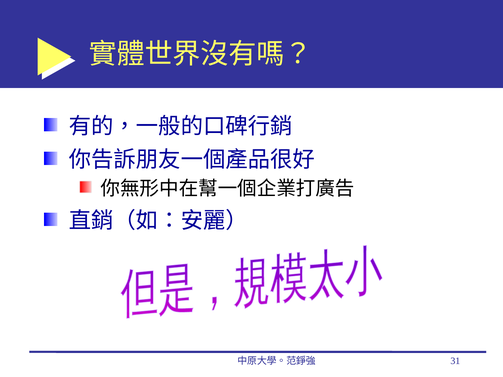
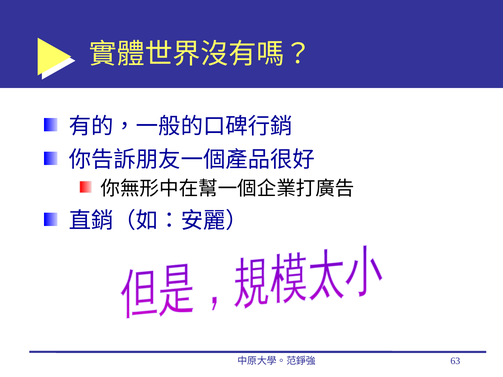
31: 31 -> 63
